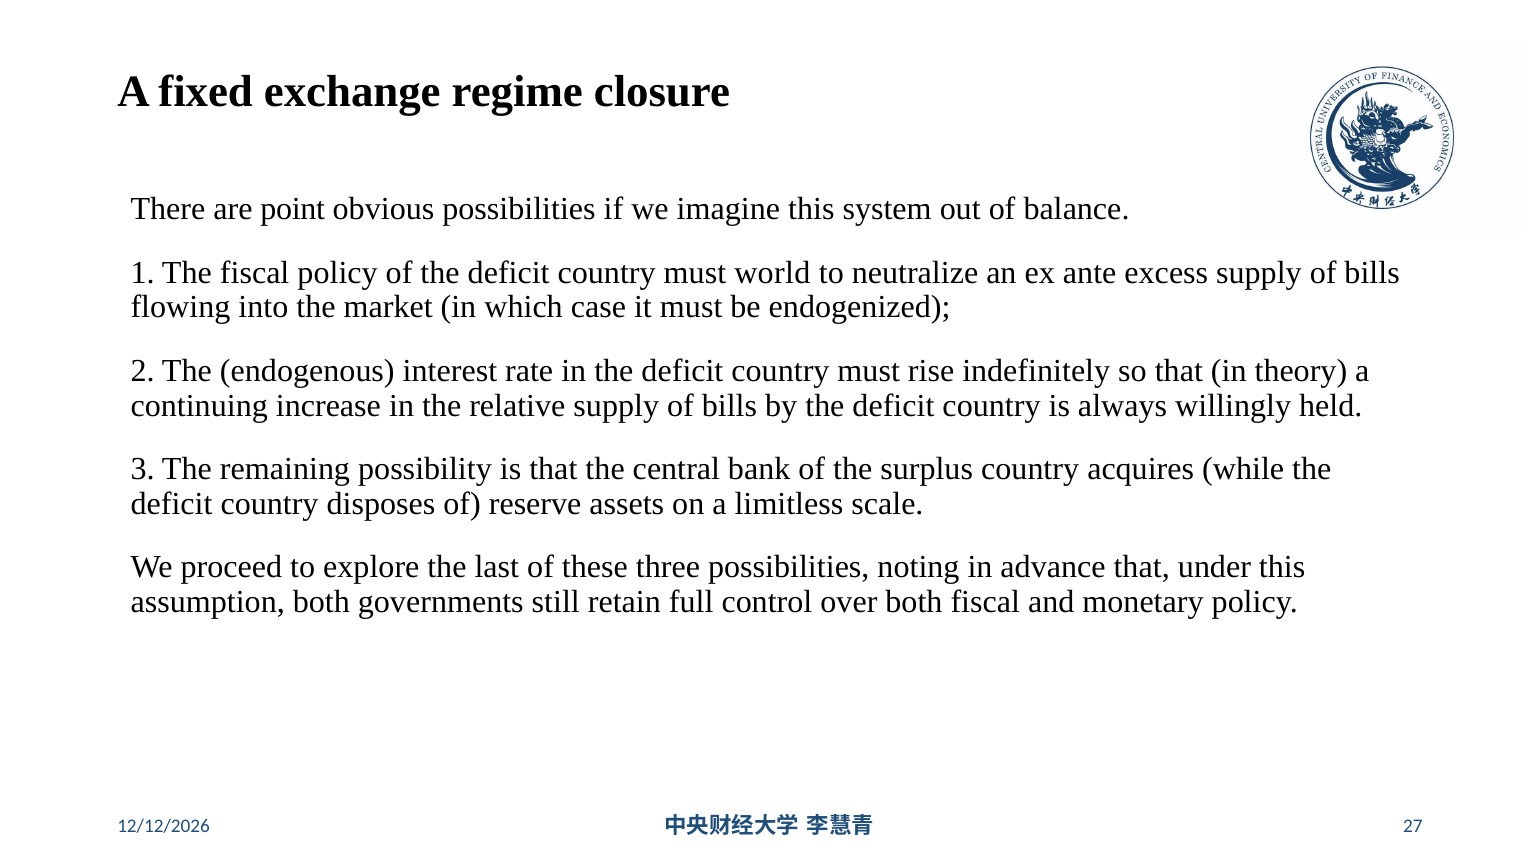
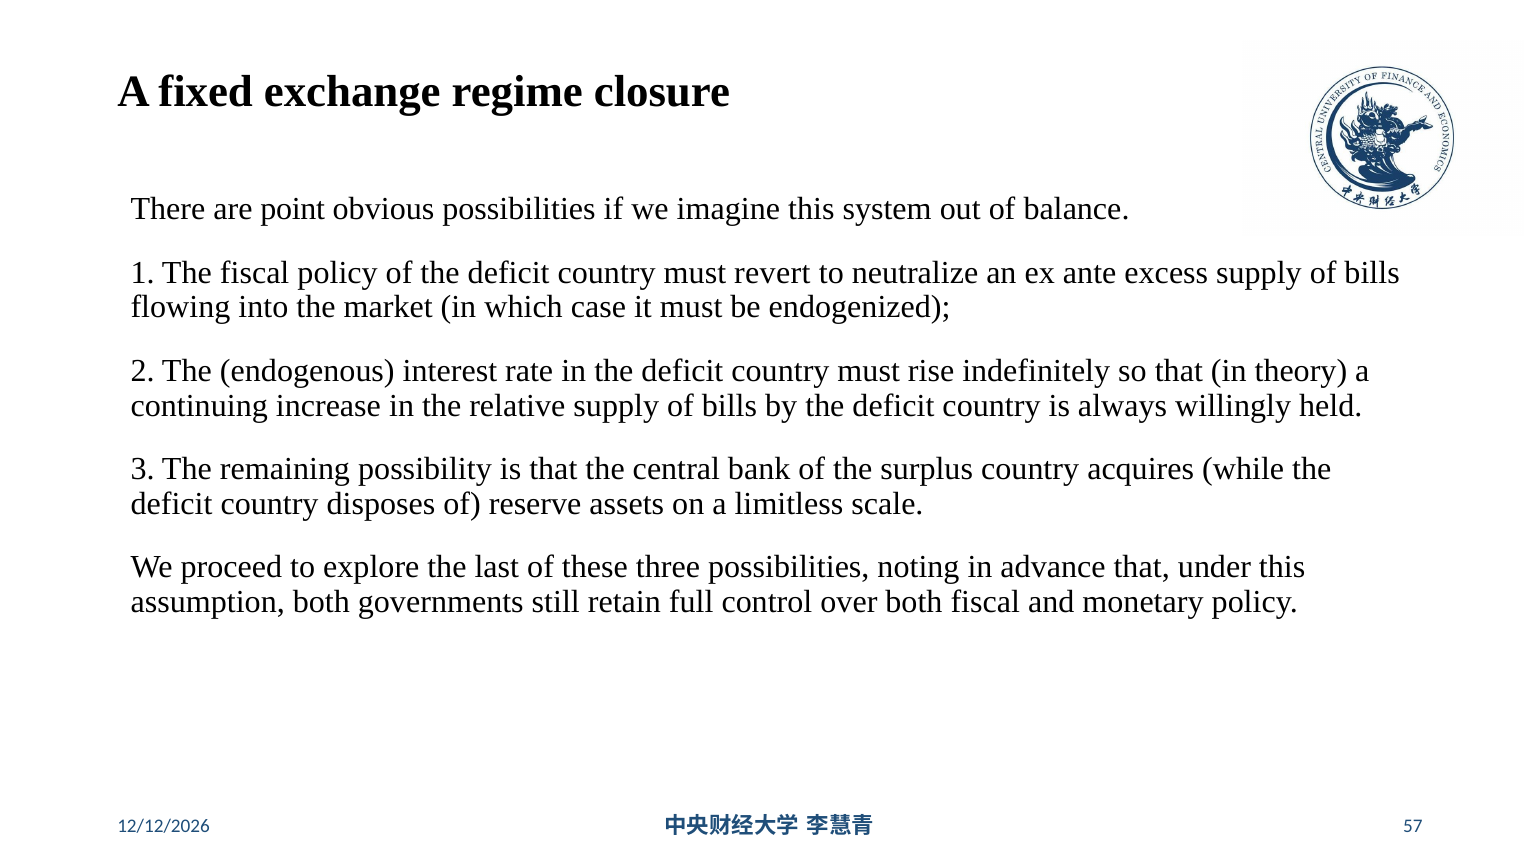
world: world -> revert
27: 27 -> 57
